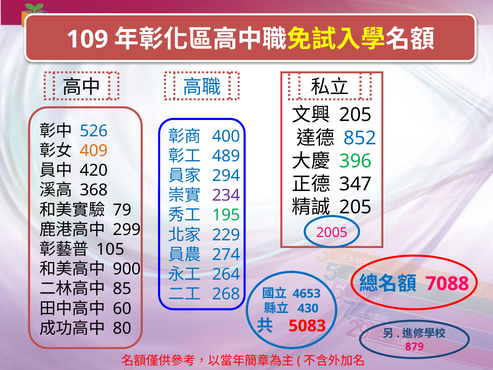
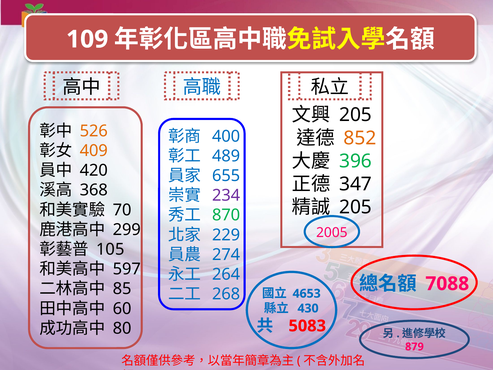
526 colour: blue -> orange
852 colour: blue -> orange
294: 294 -> 655
79: 79 -> 70
195: 195 -> 870
900: 900 -> 597
